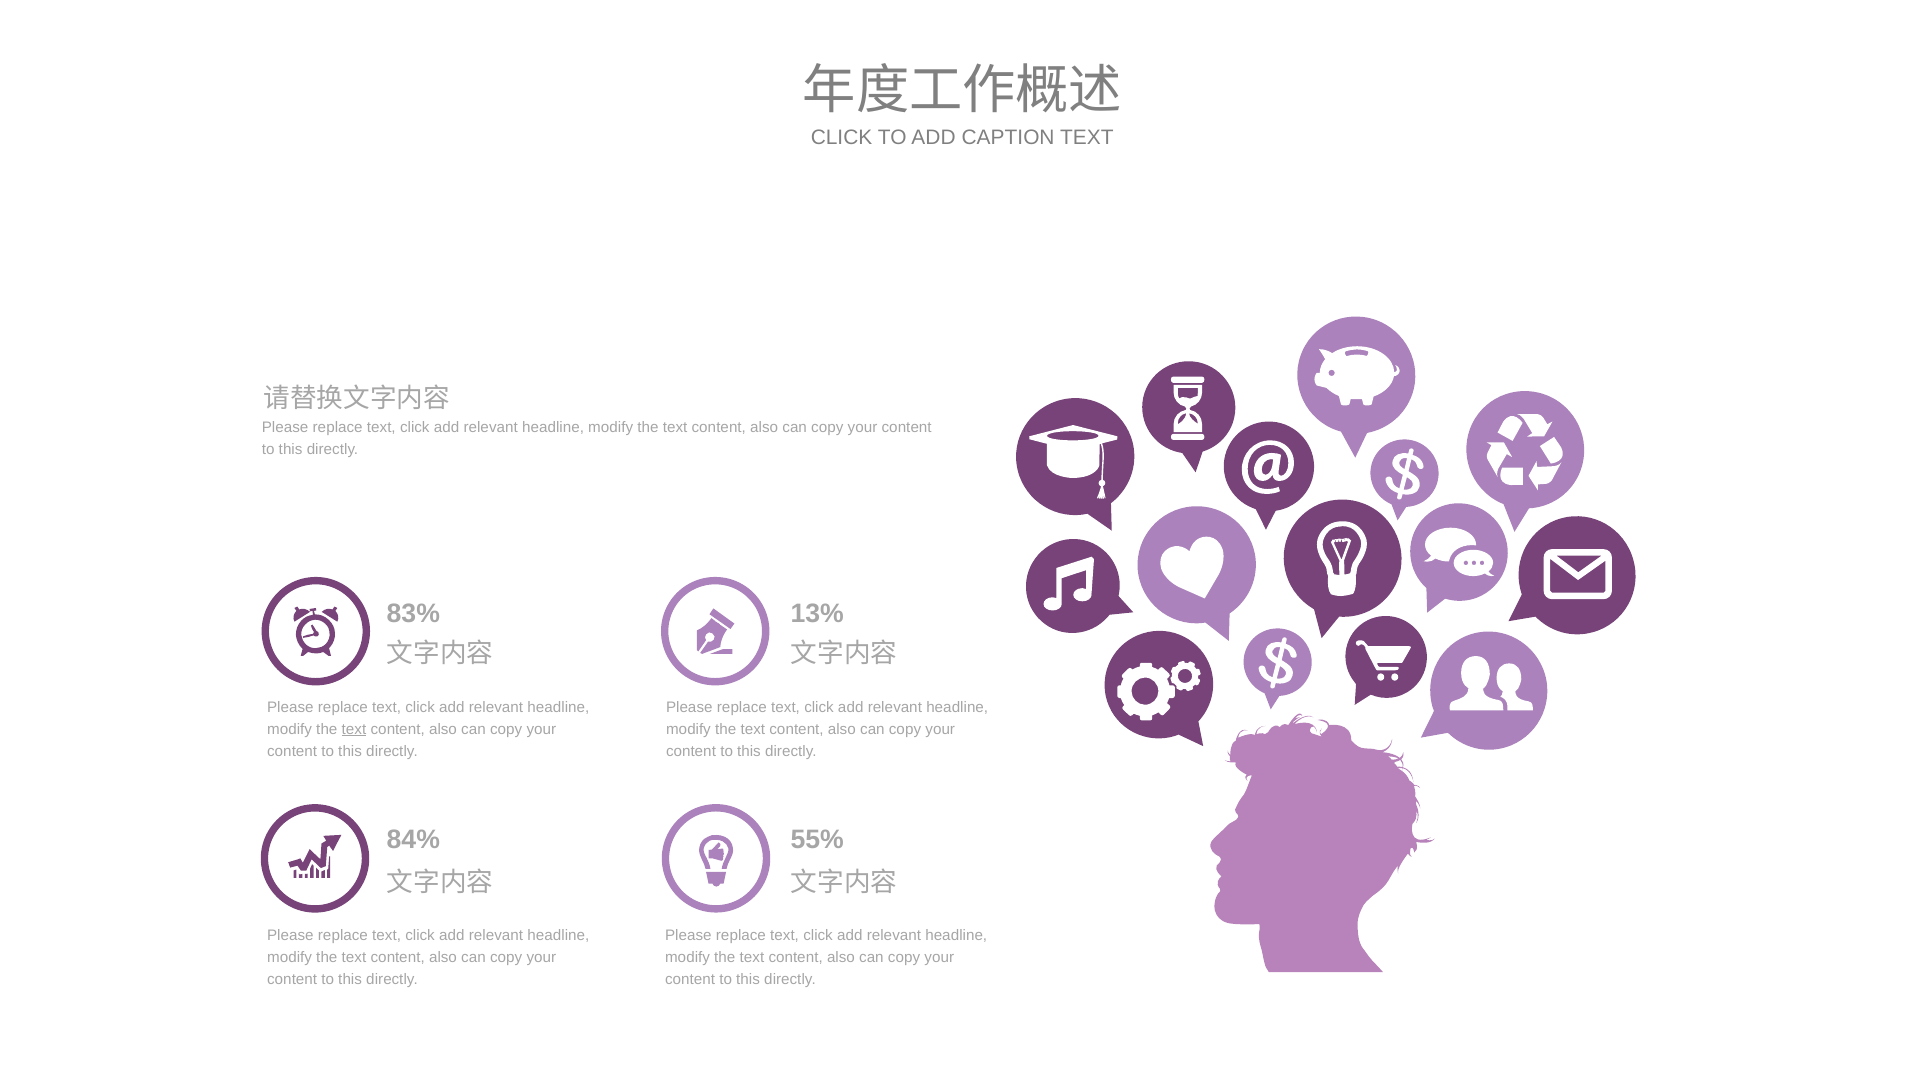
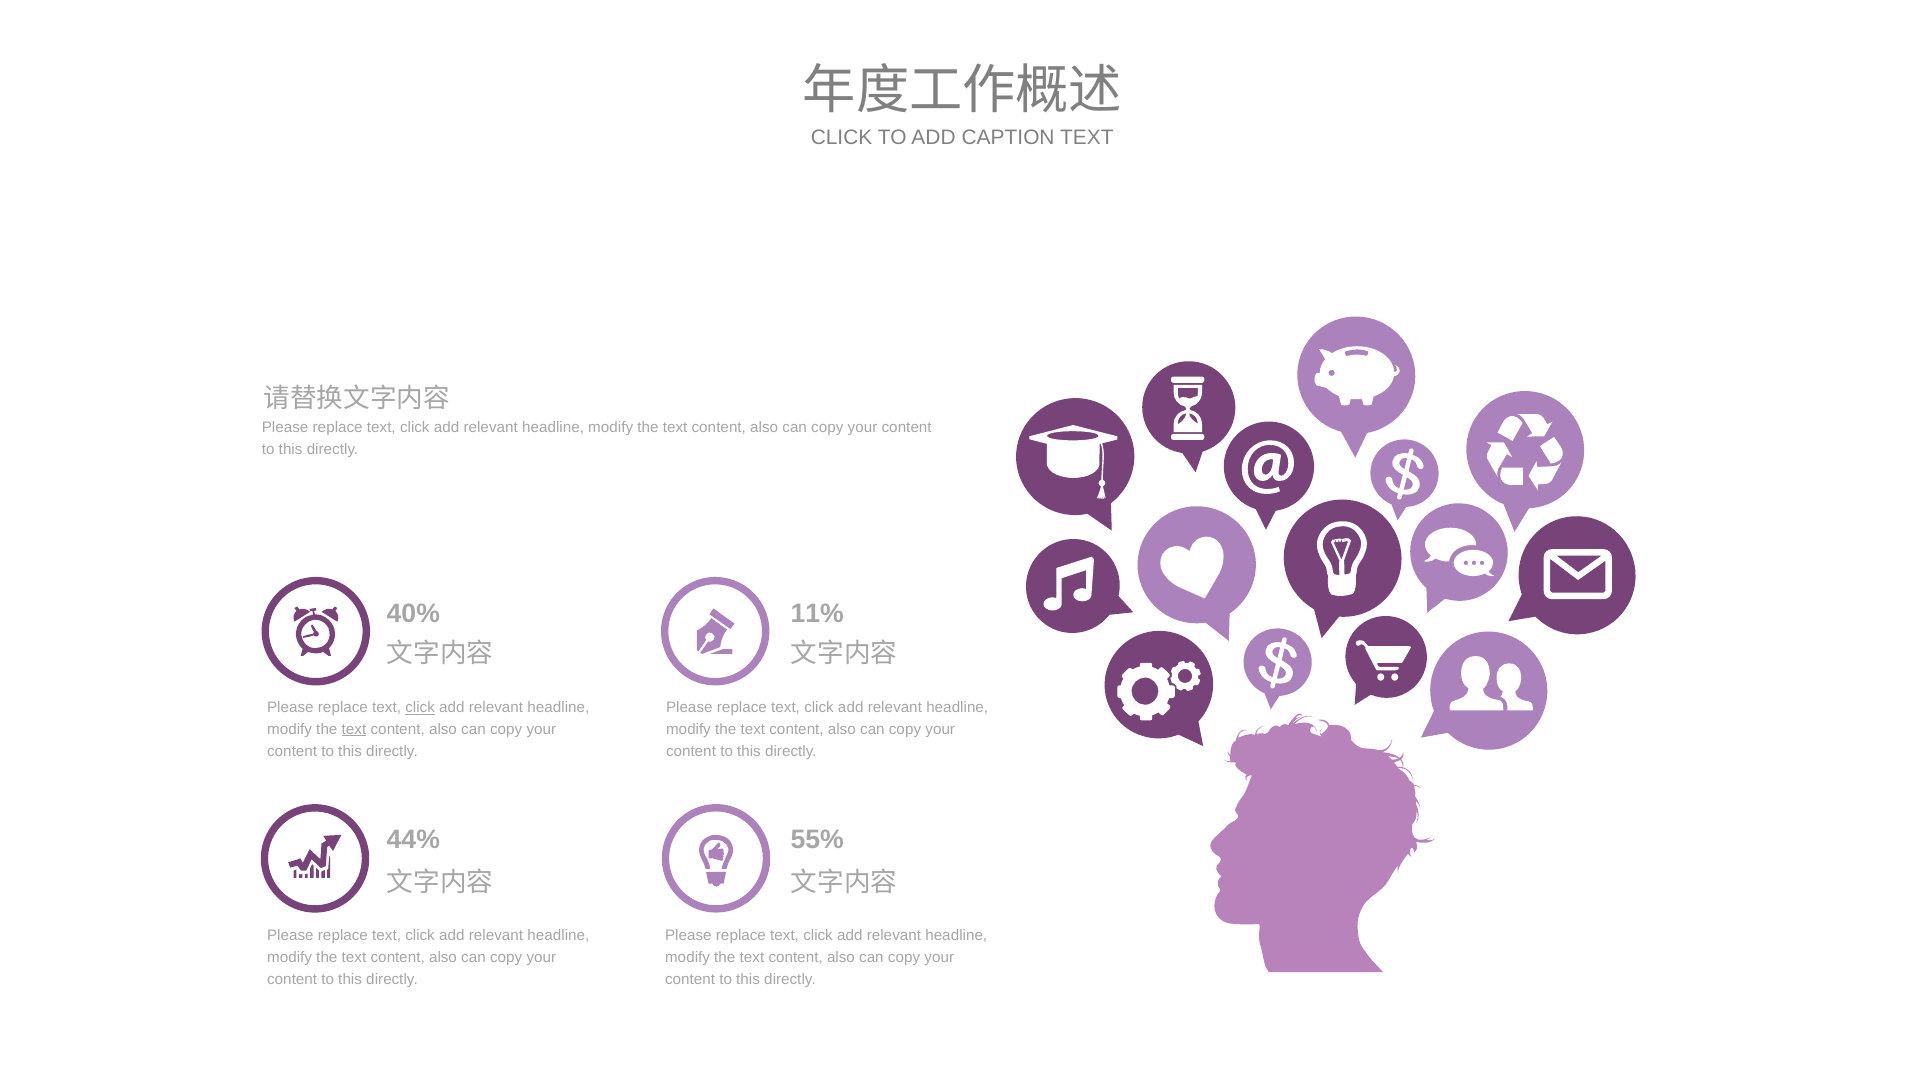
83%: 83% -> 40%
13%: 13% -> 11%
click at (420, 707) underline: none -> present
84%: 84% -> 44%
